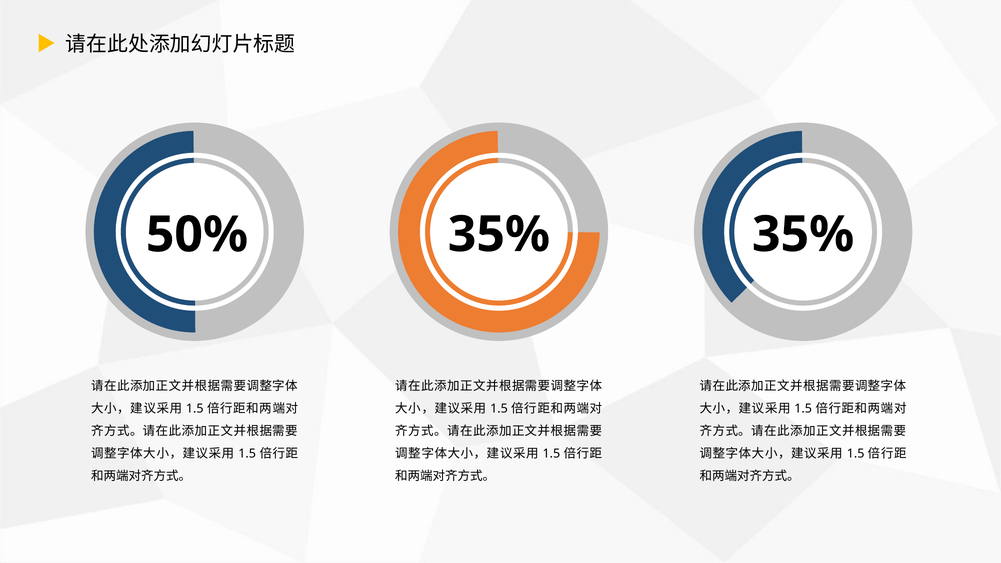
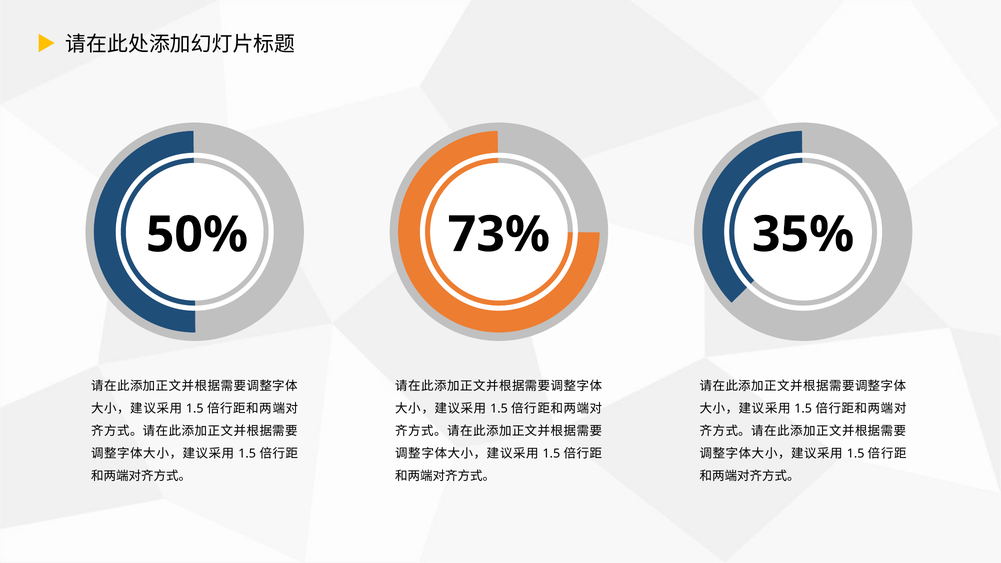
50% 35%: 35% -> 73%
